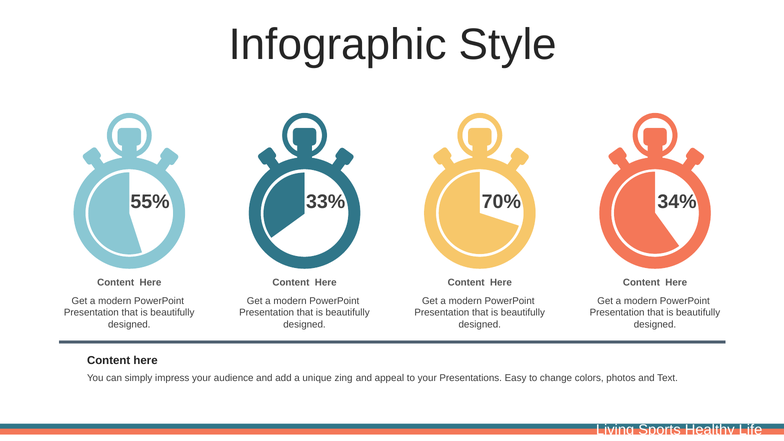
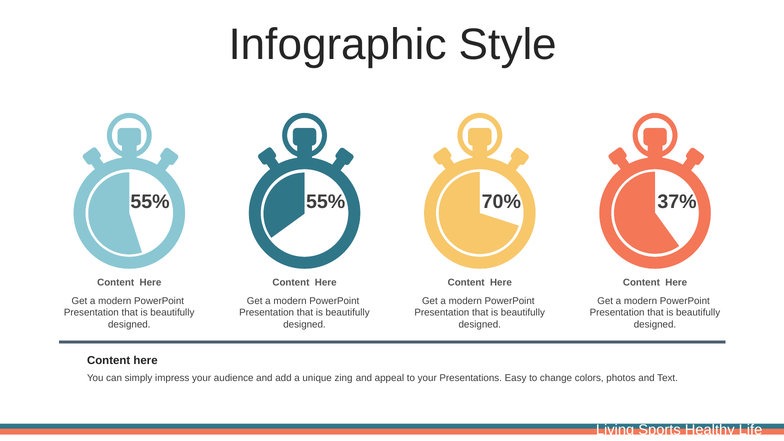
55% 33%: 33% -> 55%
34%: 34% -> 37%
